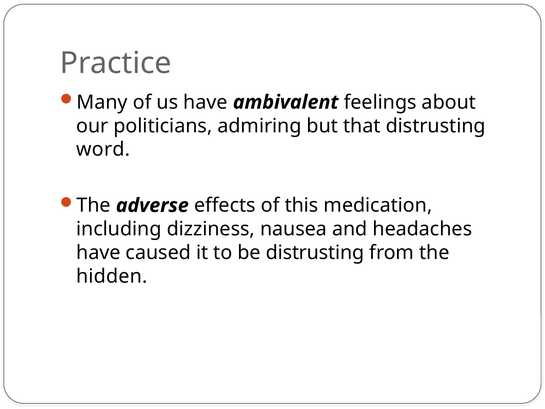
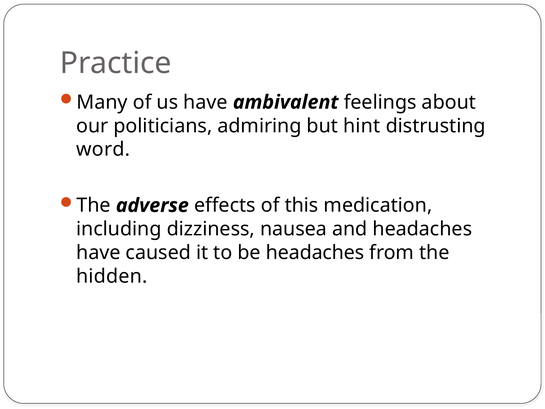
that: that -> hint
be distrusting: distrusting -> headaches
